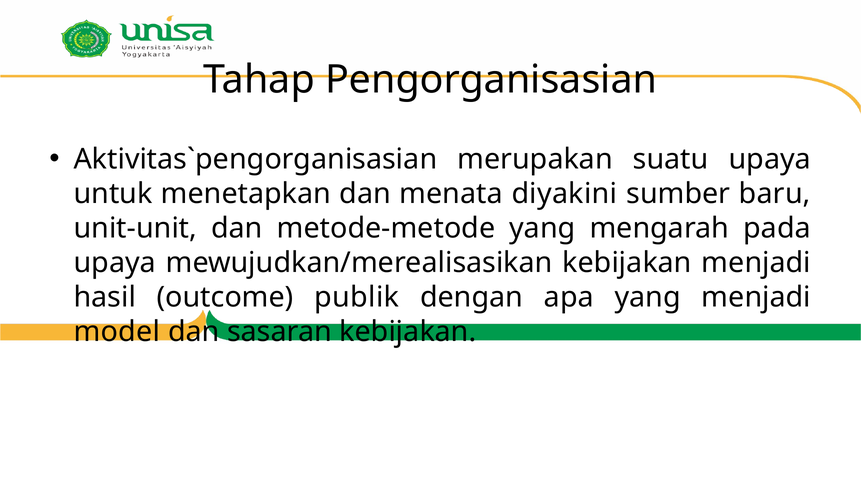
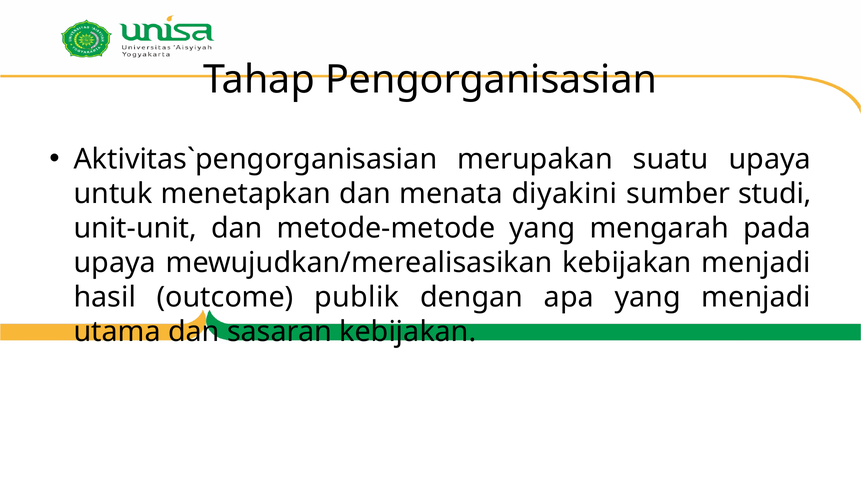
baru: baru -> studi
model: model -> utama
